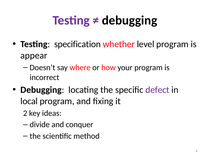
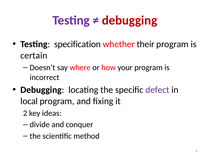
debugging at (130, 20) colour: black -> red
level: level -> their
appear: appear -> certain
